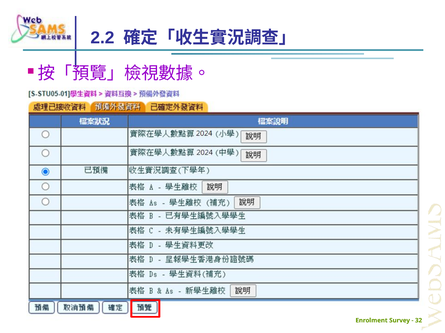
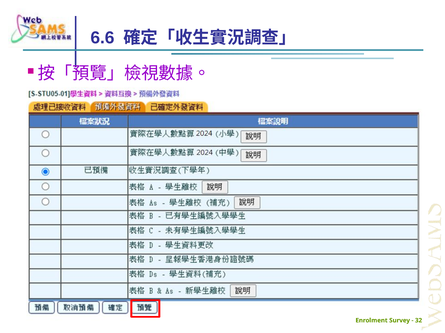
2.2: 2.2 -> 6.6
